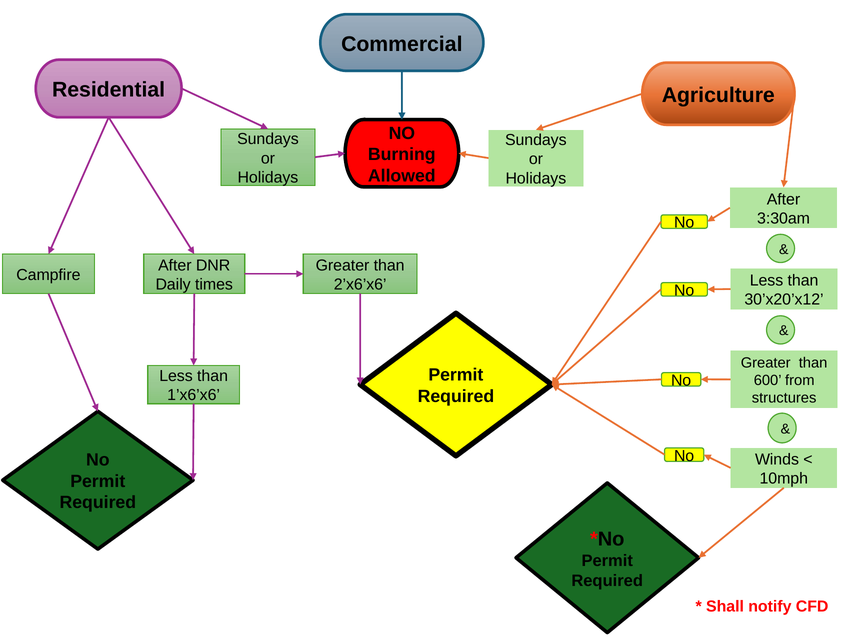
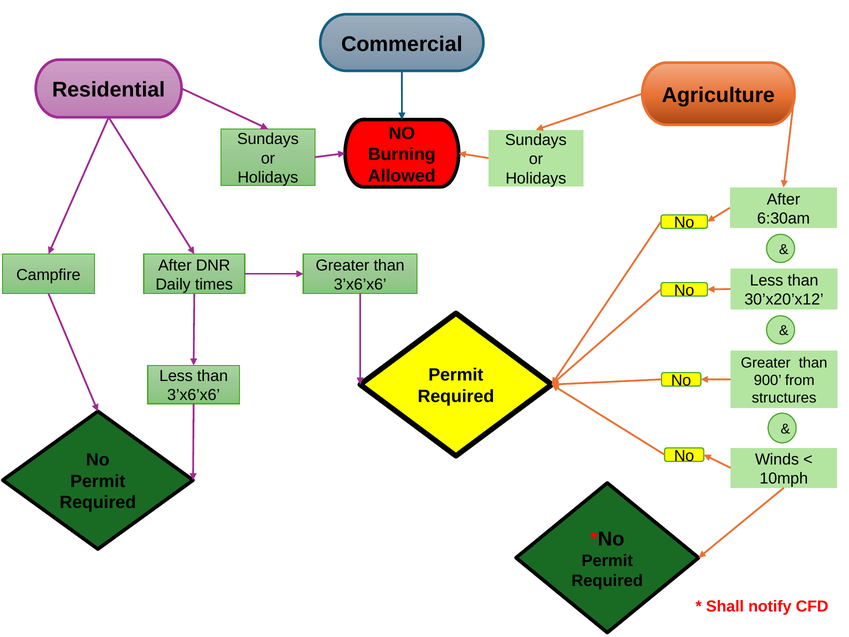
3:30am: 3:30am -> 6:30am
2’x6’x6 at (360, 284): 2’x6’x6 -> 3’x6’x6
600: 600 -> 900
1’x6’x6 at (194, 395): 1’x6’x6 -> 3’x6’x6
